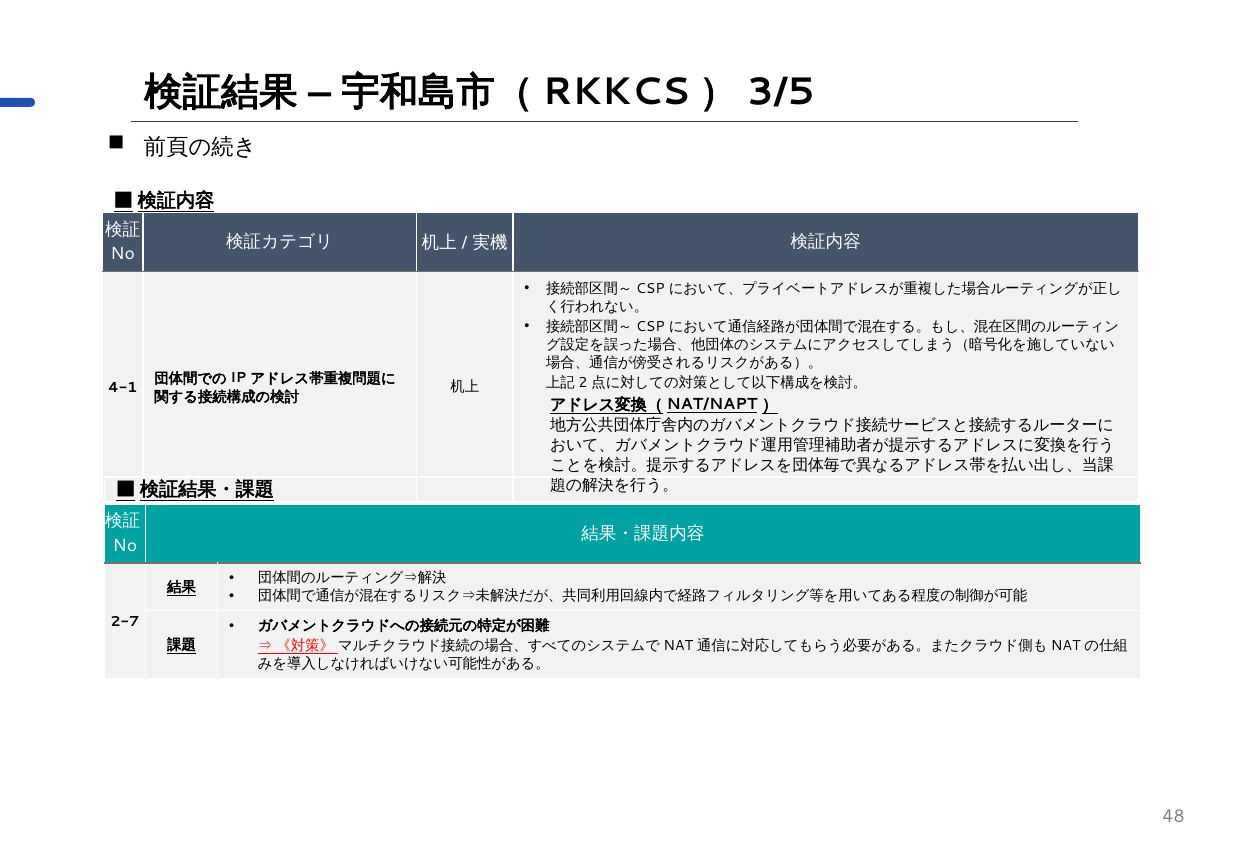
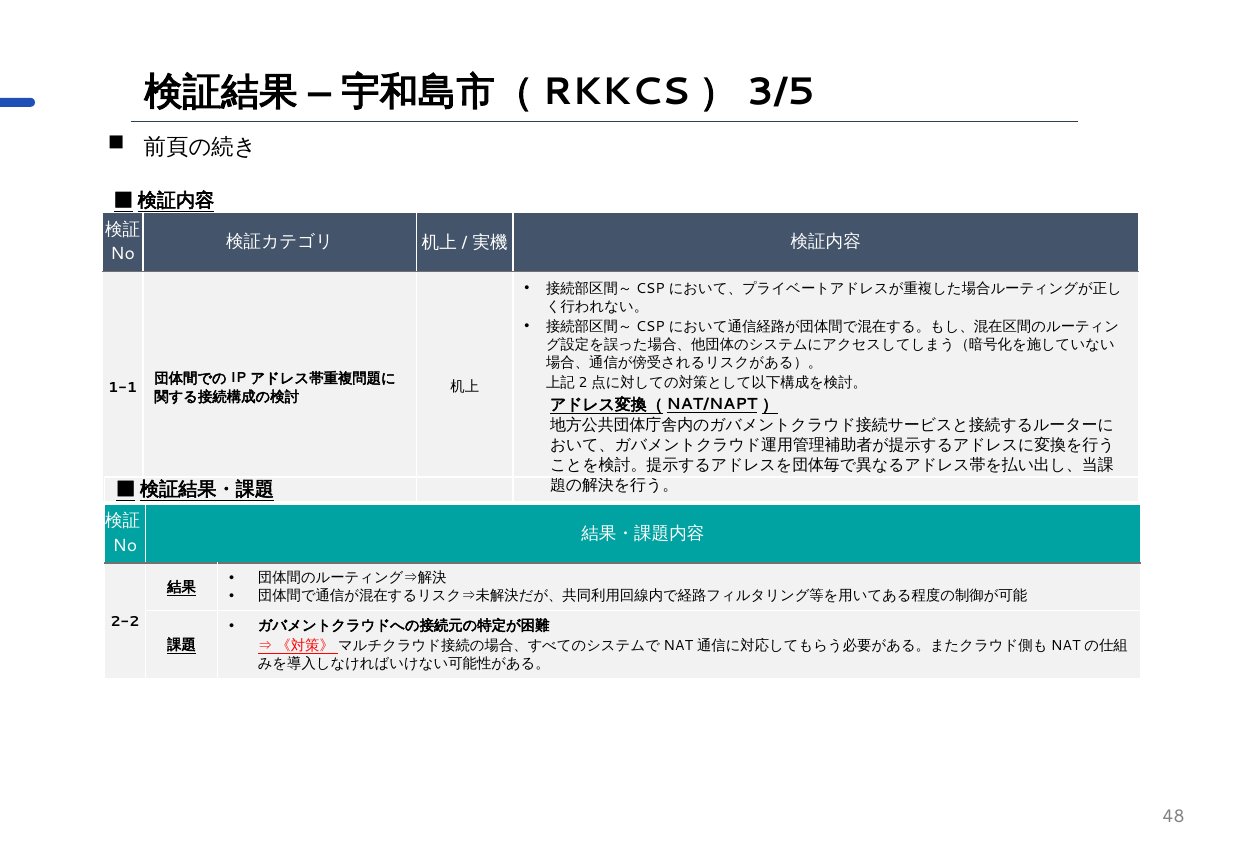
4-1: 4-1 -> 1-1
2-7: 2-7 -> 2-2
